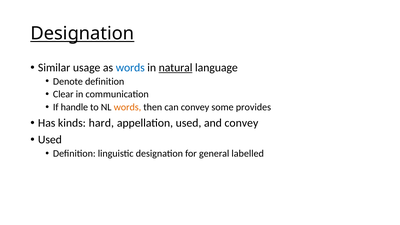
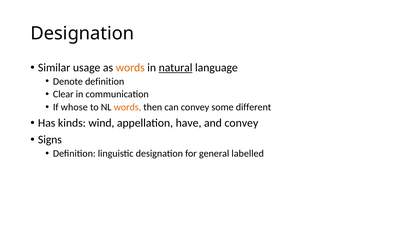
Designation at (82, 34) underline: present -> none
words at (130, 68) colour: blue -> orange
handle: handle -> whose
provides: provides -> different
hard: hard -> wind
appellation used: used -> have
Used at (50, 140): Used -> Signs
